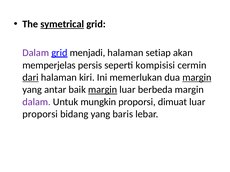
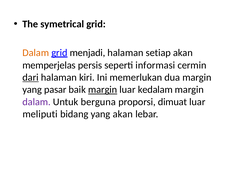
symetrical underline: present -> none
Dalam at (36, 53) colour: purple -> orange
kompisisi: kompisisi -> informasi
margin at (197, 78) underline: present -> none
antar: antar -> pasar
berbeda: berbeda -> kedalam
mungkin: mungkin -> berguna
proporsi at (40, 114): proporsi -> meliputi
yang baris: baris -> akan
